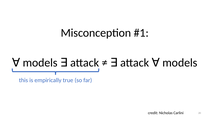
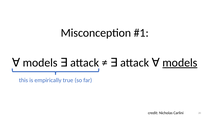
models underline: none -> present
